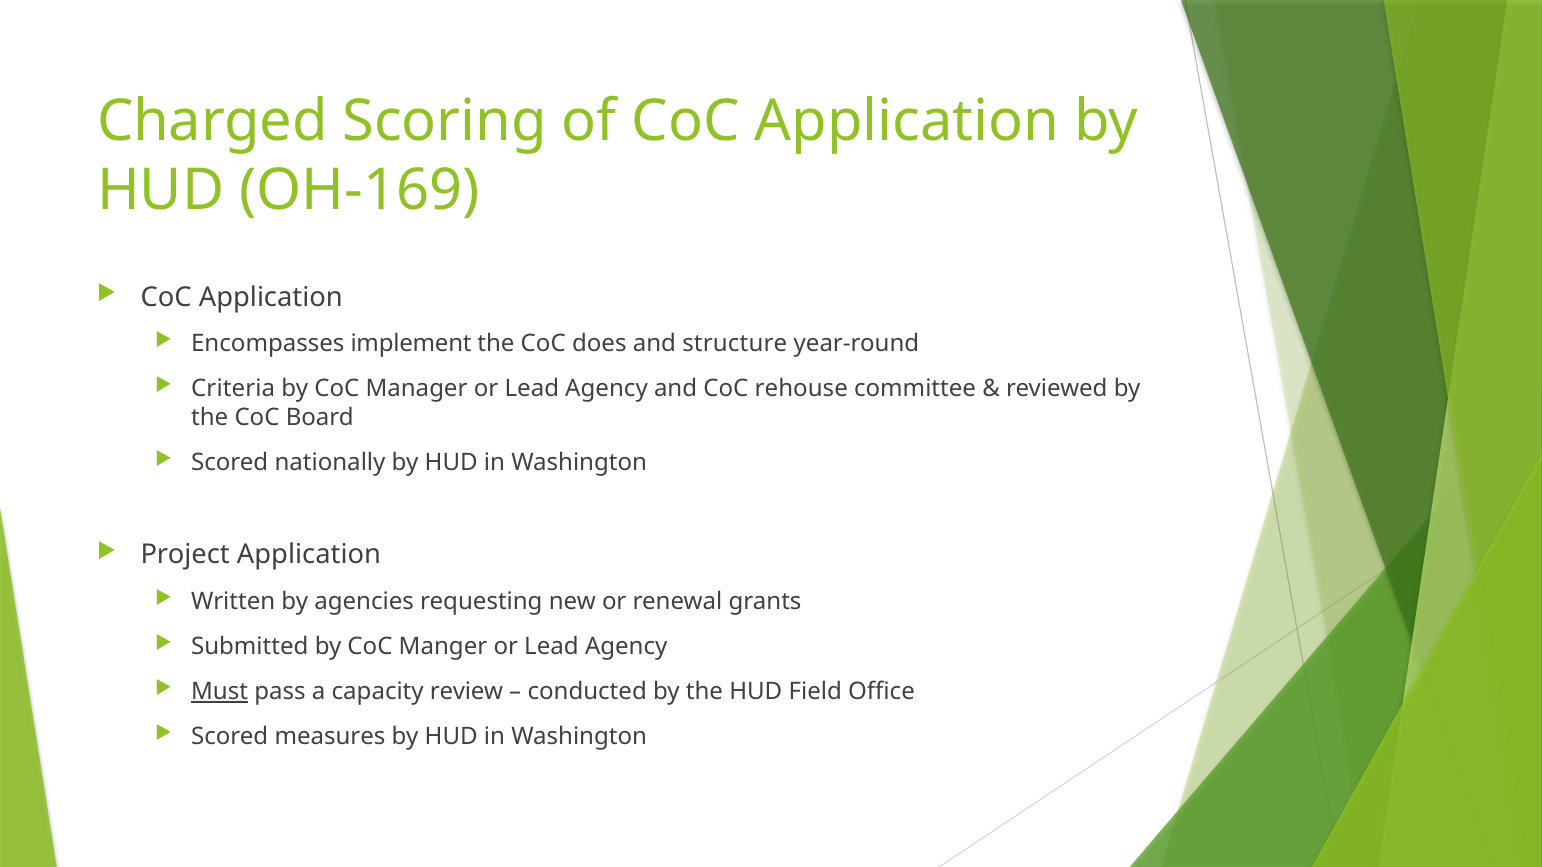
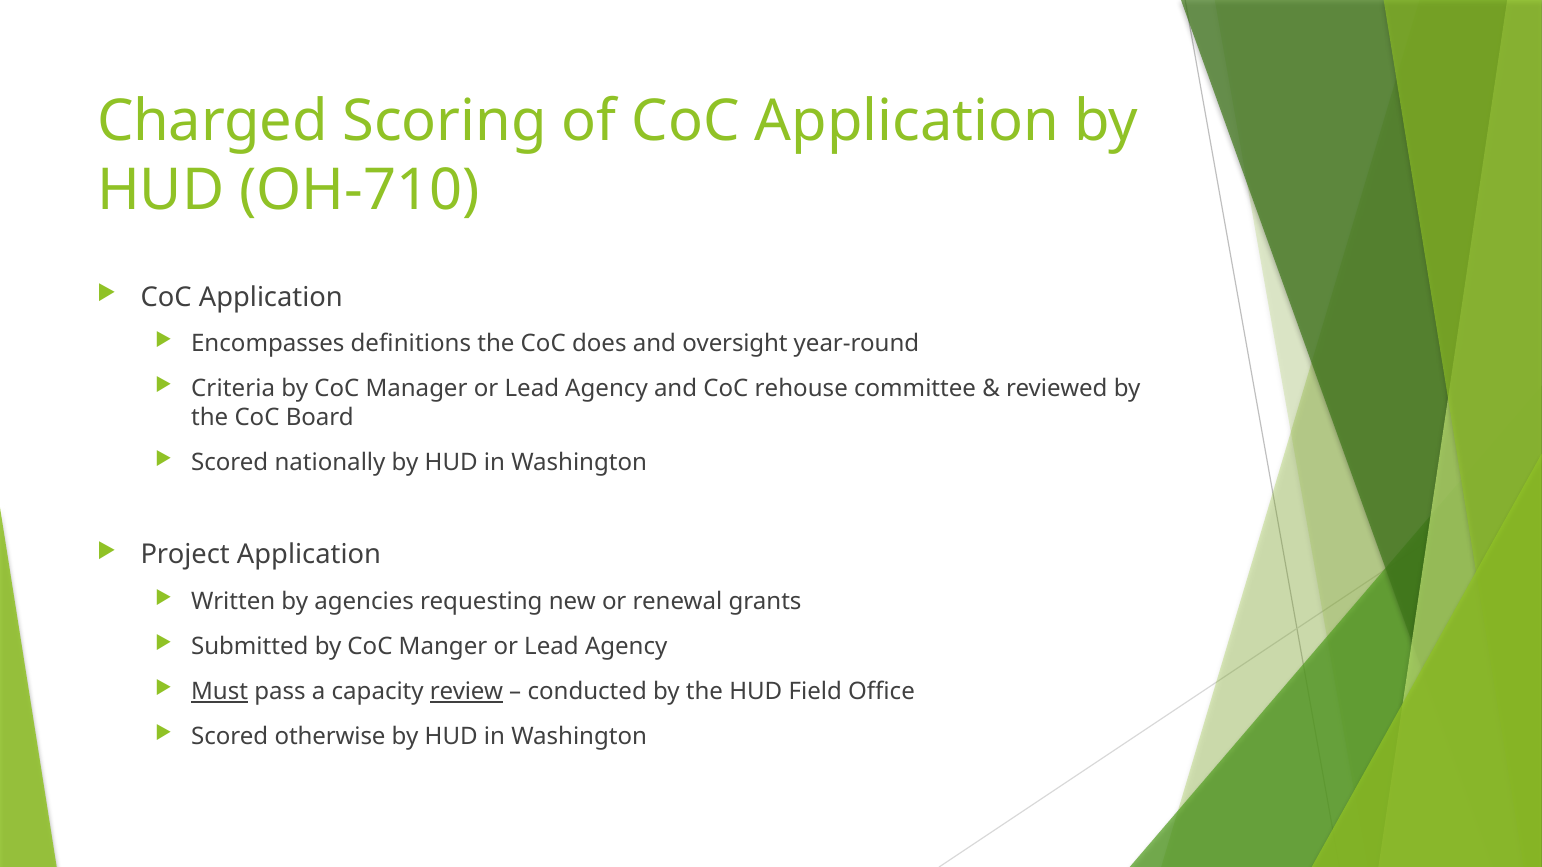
OH-169: OH-169 -> OH-710
implement: implement -> definitions
structure: structure -> oversight
review underline: none -> present
measures: measures -> otherwise
